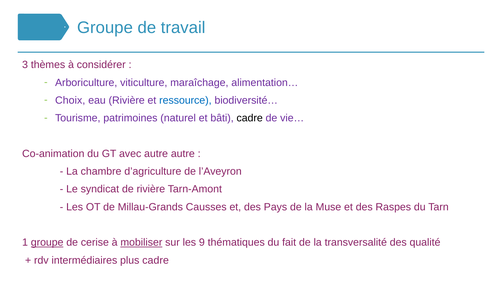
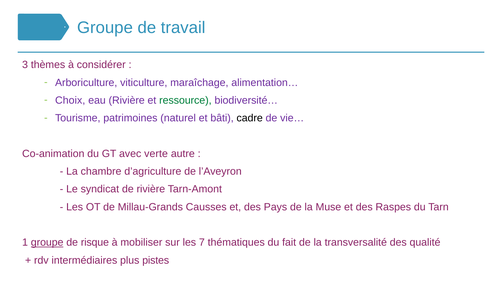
ressource colour: blue -> green
avec autre: autre -> verte
cerise: cerise -> risque
mobiliser underline: present -> none
9: 9 -> 7
plus cadre: cadre -> pistes
